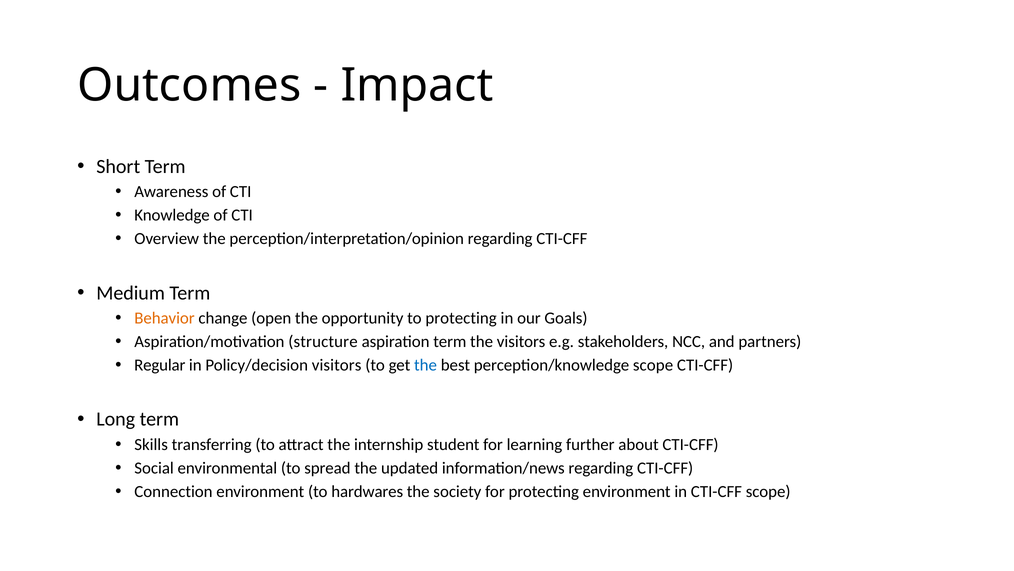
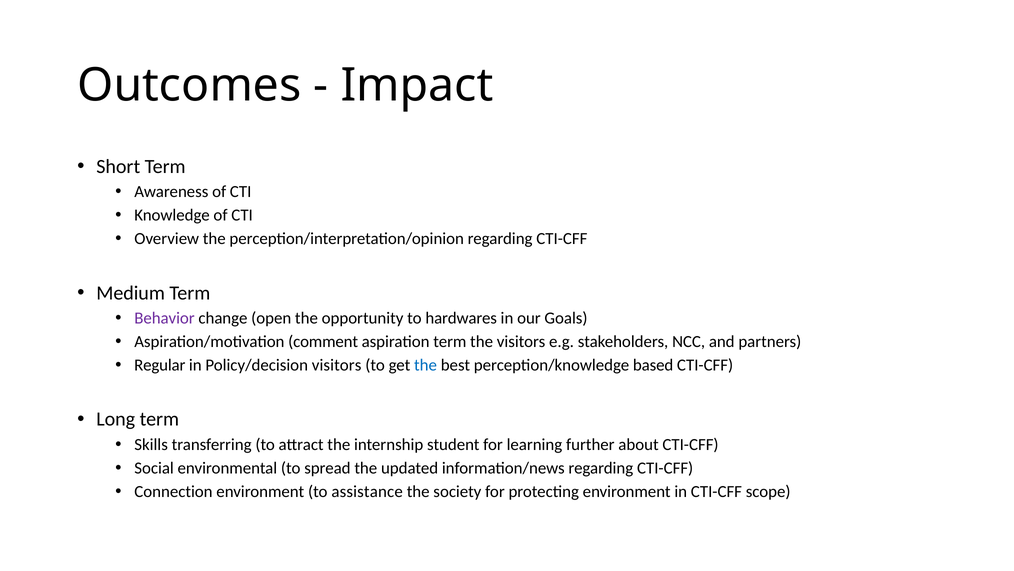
Behavior colour: orange -> purple
to protecting: protecting -> hardwares
structure: structure -> comment
perception/knowledge scope: scope -> based
hardwares: hardwares -> assistance
